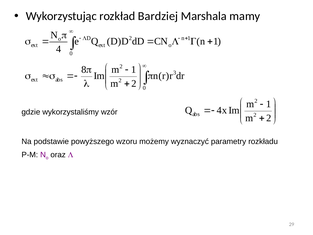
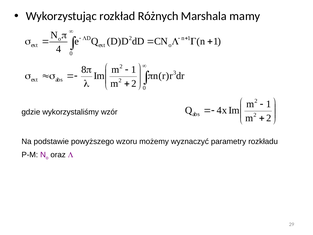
Bardziej: Bardziej -> Różnych
